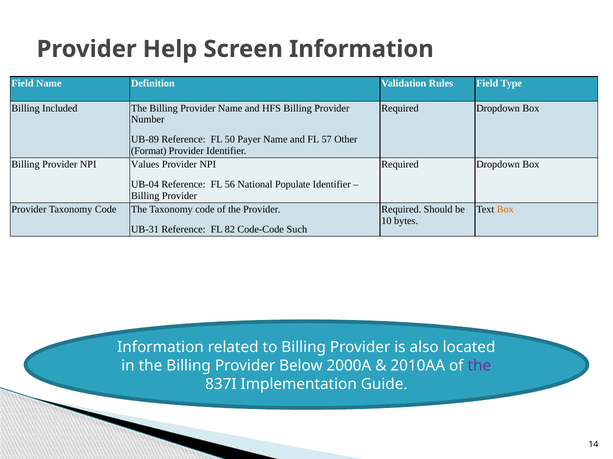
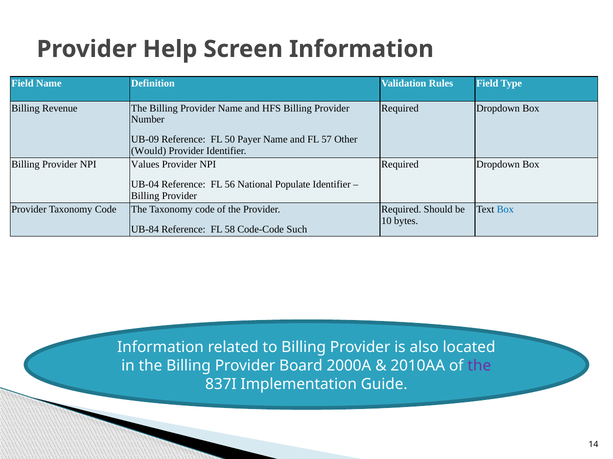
Included: Included -> Revenue
UB-89: UB-89 -> UB-09
Format: Format -> Would
Box at (505, 210) colour: orange -> blue
UB-31: UB-31 -> UB-84
82: 82 -> 58
Below: Below -> Board
